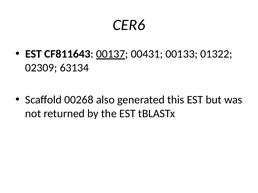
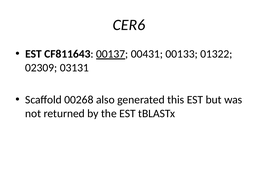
63134: 63134 -> 03131
